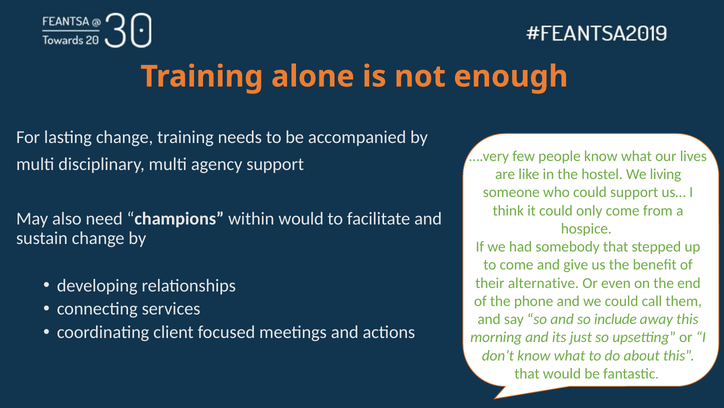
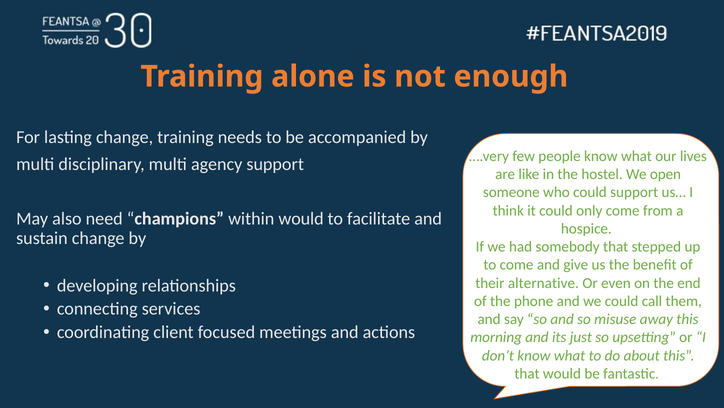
living: living -> open
include: include -> misuse
